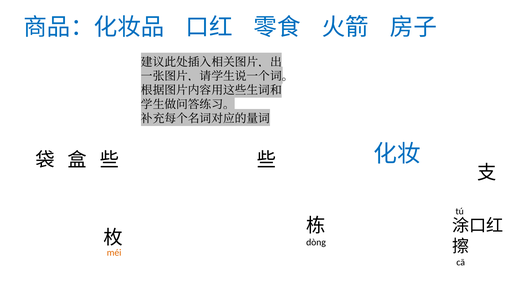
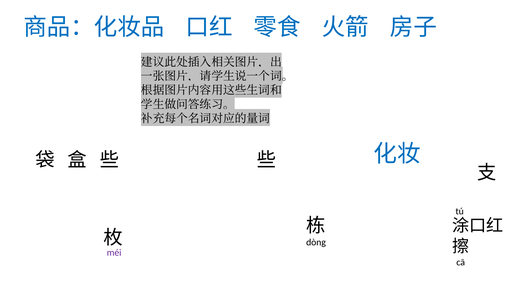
méi colour: orange -> purple
